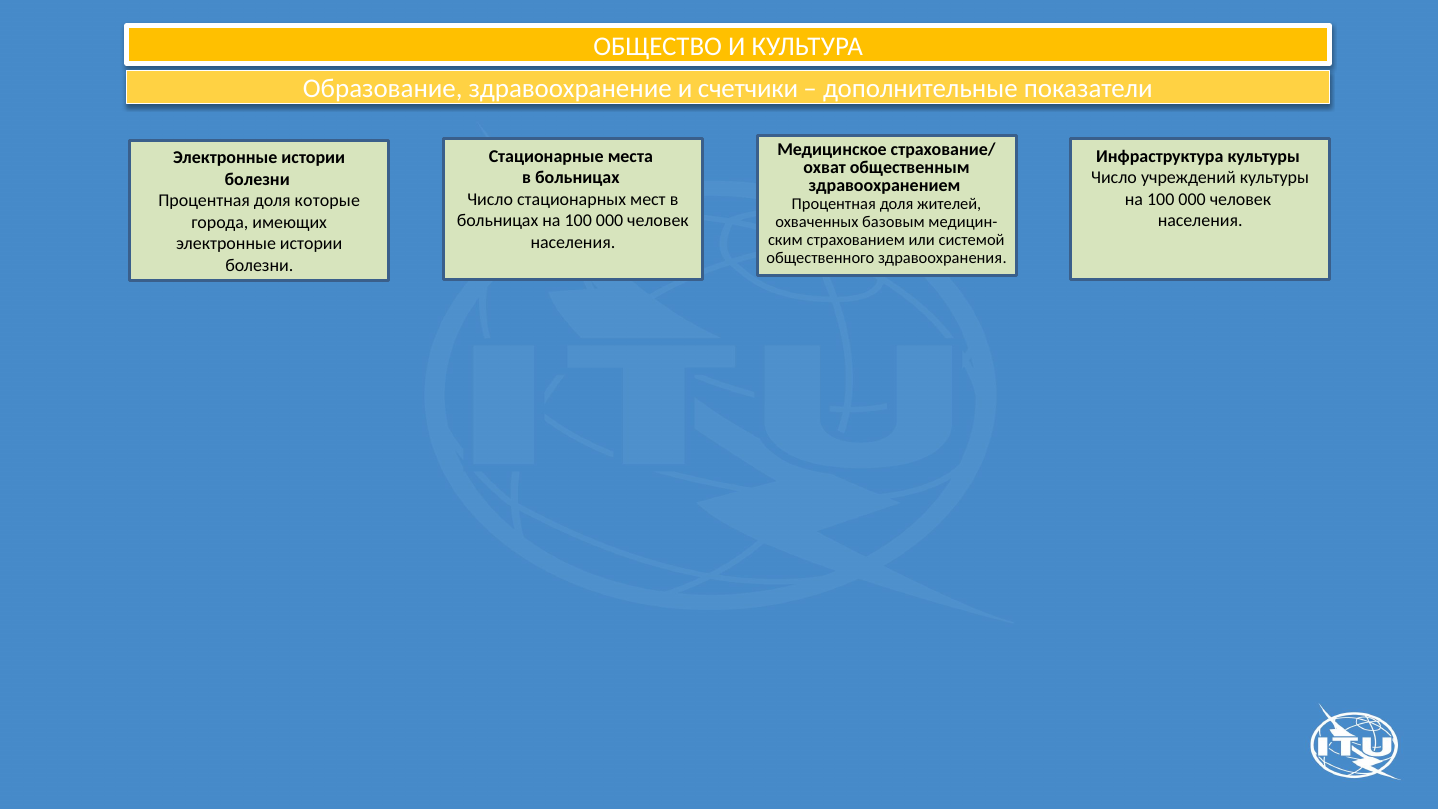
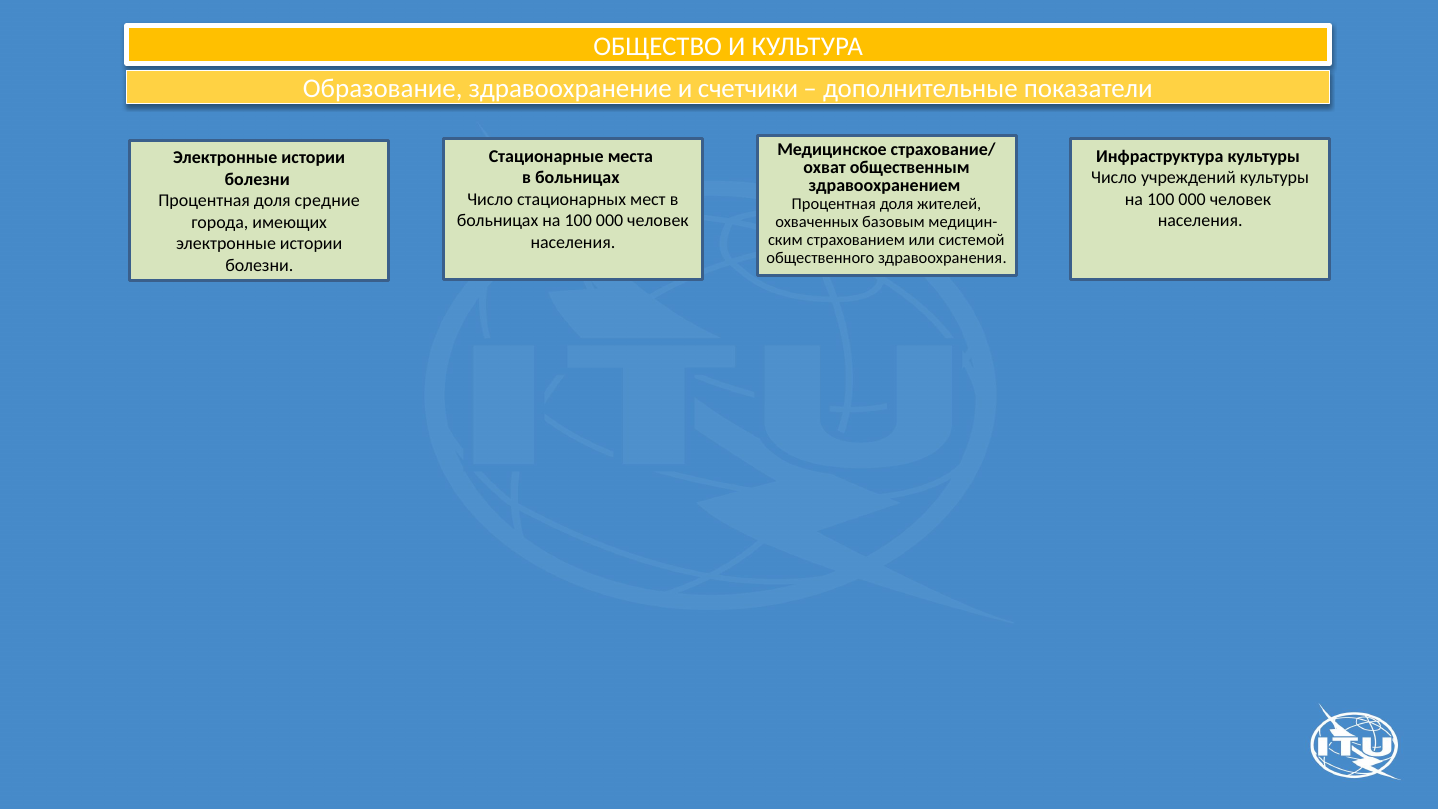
которые: которые -> средние
